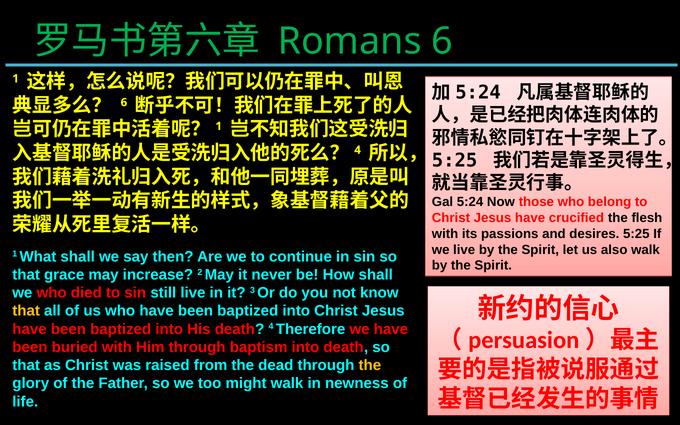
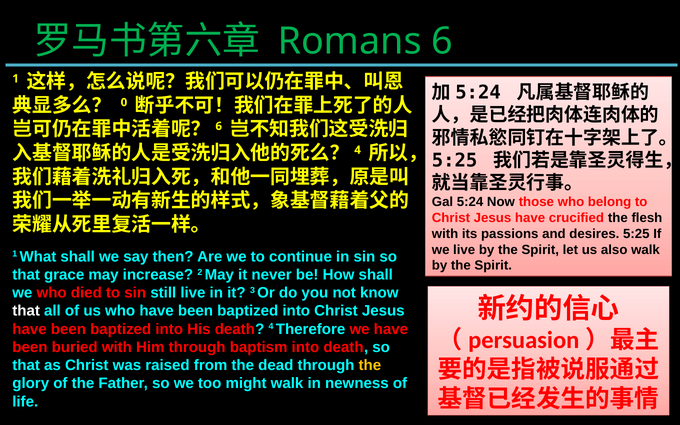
6 at (124, 102): 6 -> 0
1 at (219, 126): 1 -> 6
that at (26, 311) colour: yellow -> white
